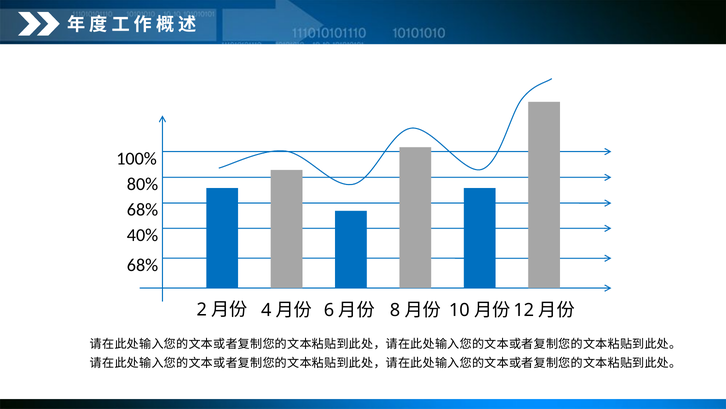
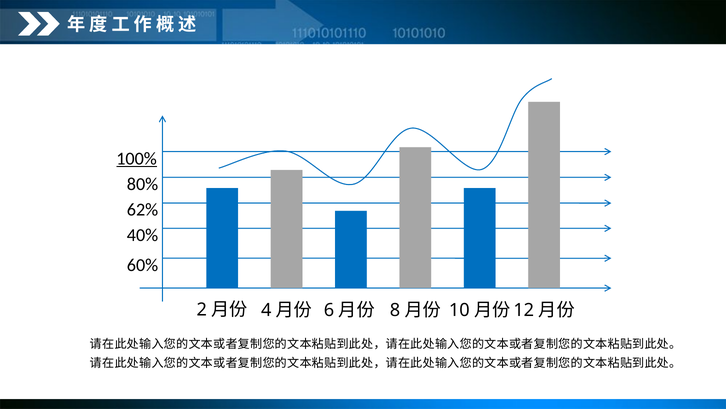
100% underline: none -> present
68% at (143, 210): 68% -> 62%
68% at (143, 265): 68% -> 60%
